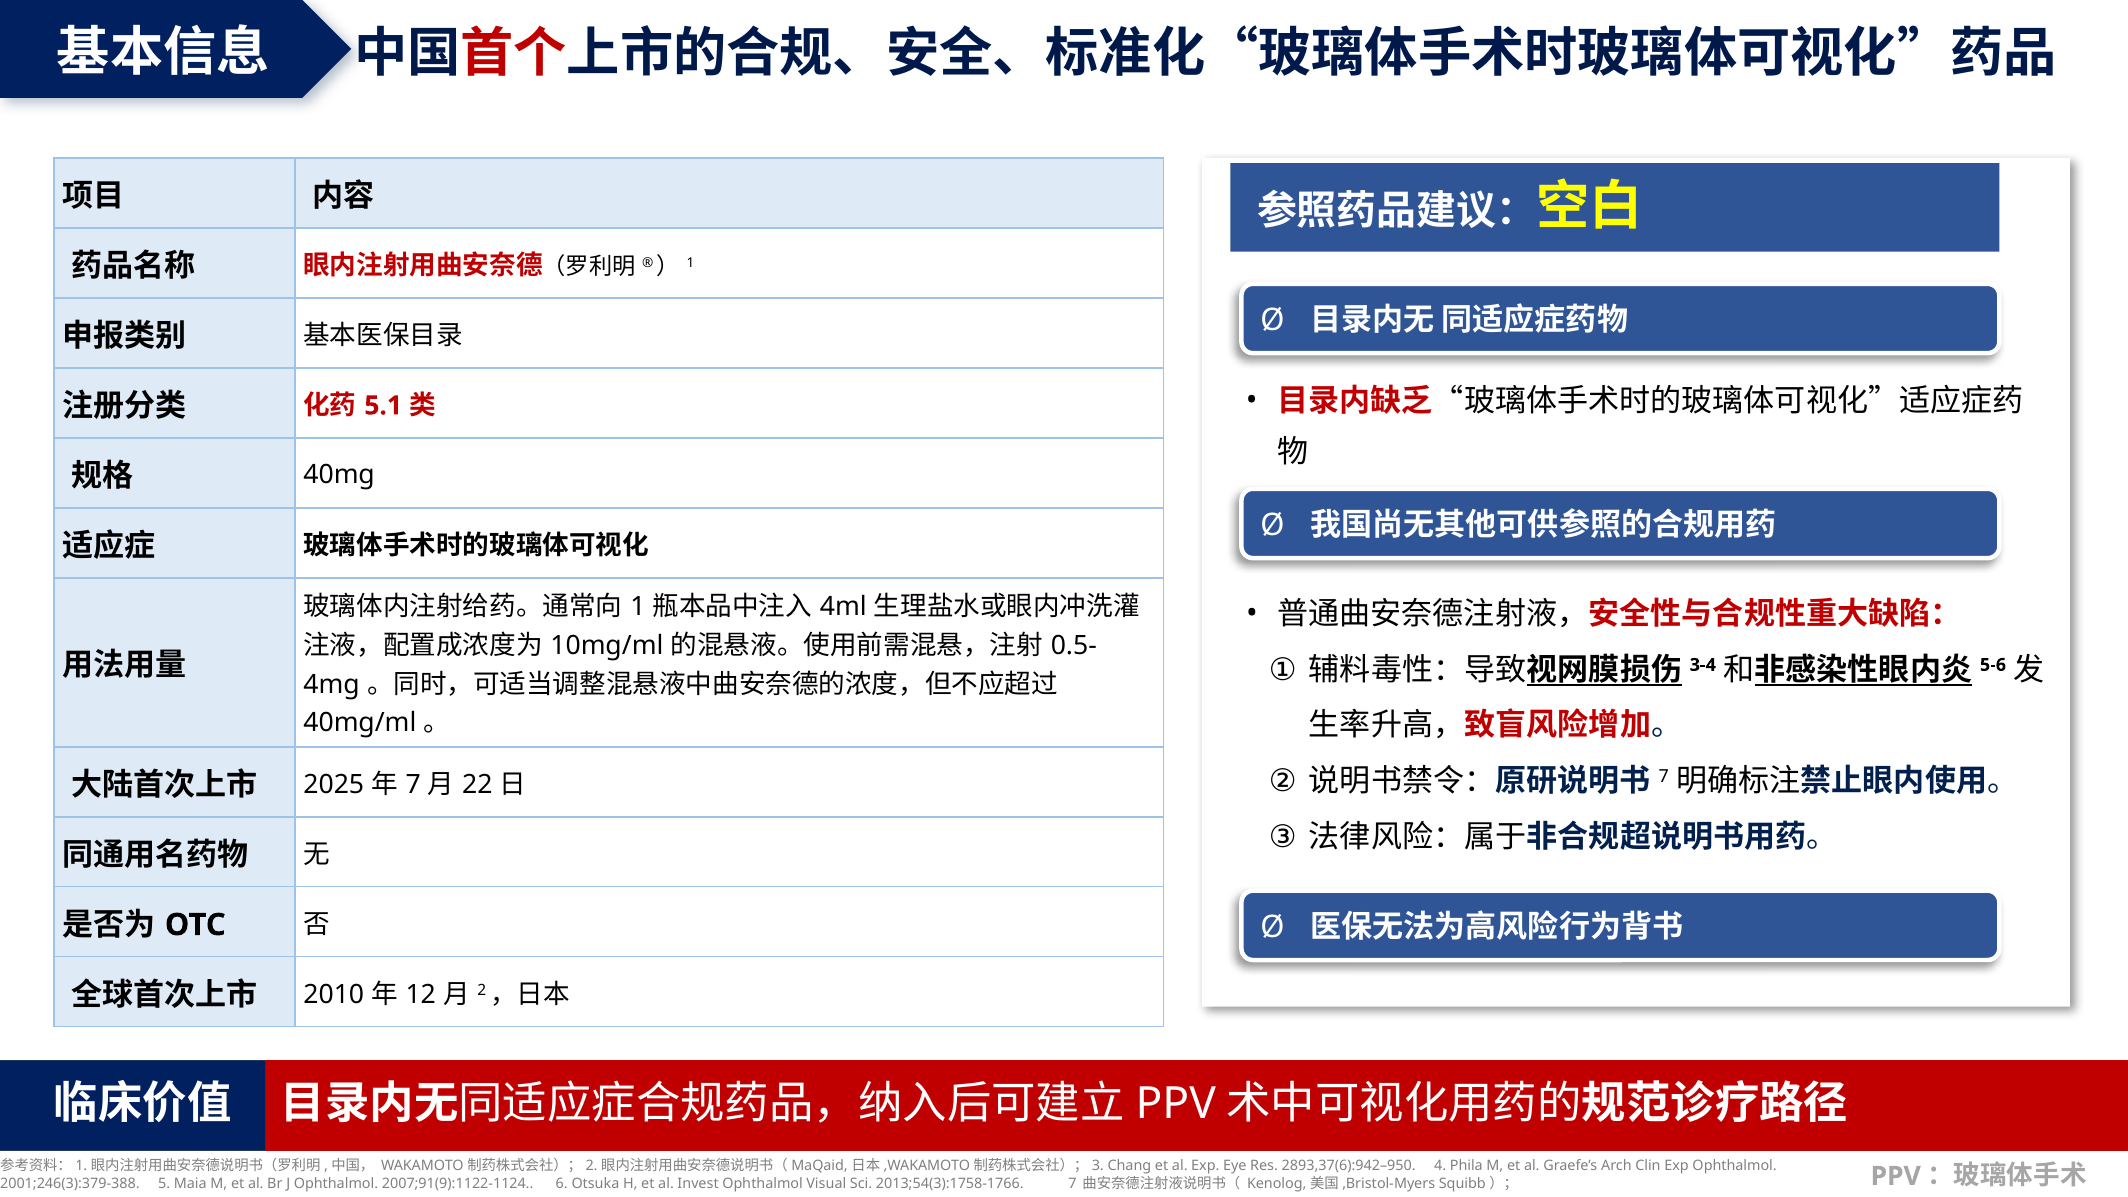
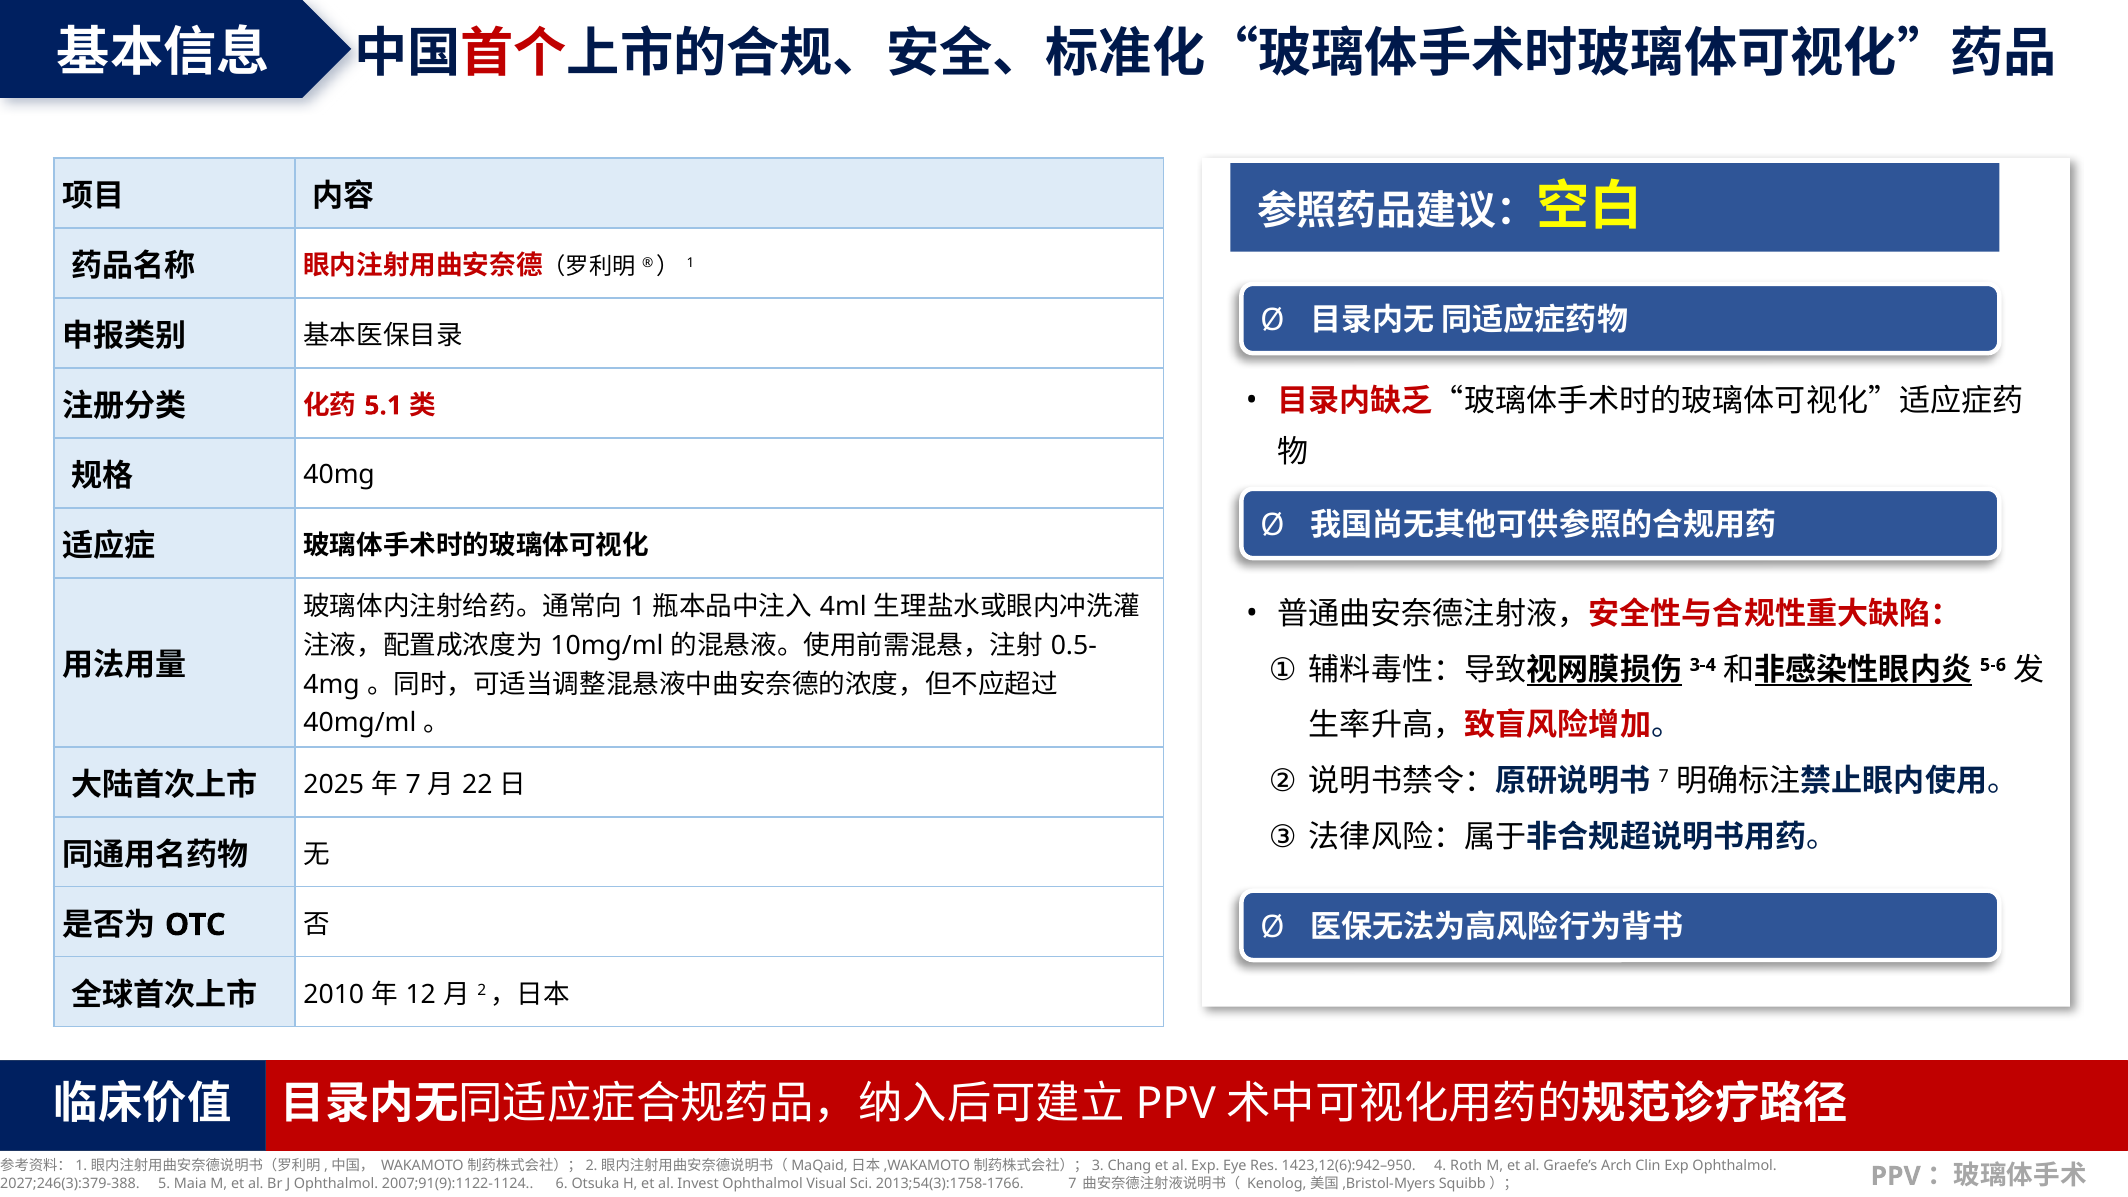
2893,37(6):942–950: 2893,37(6):942–950 -> 1423,12(6):942–950
Phila: Phila -> Roth
2001;246(3):379-388: 2001;246(3):379-388 -> 2027;246(3):379-388
